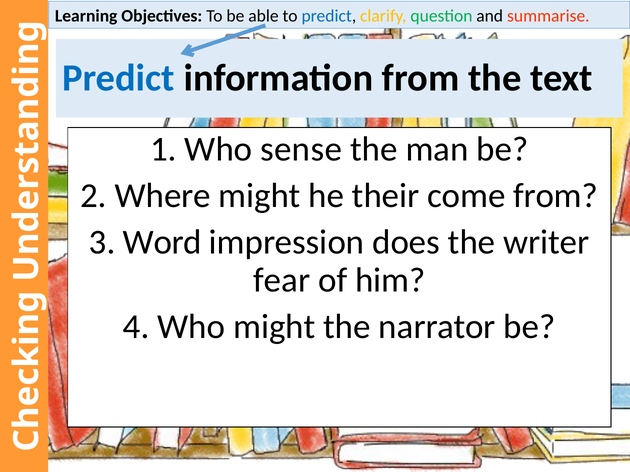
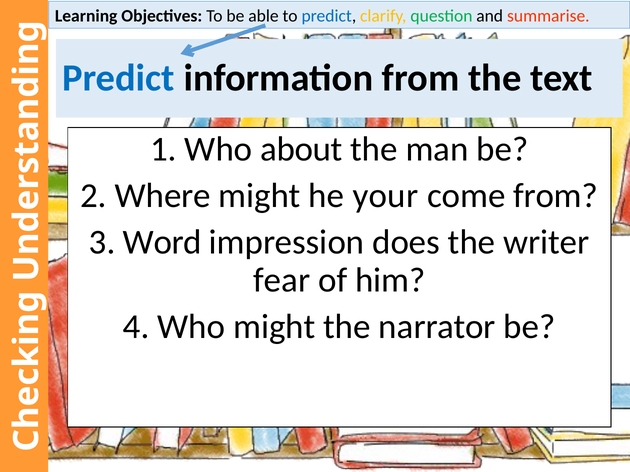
sense: sense -> about
their: their -> your
